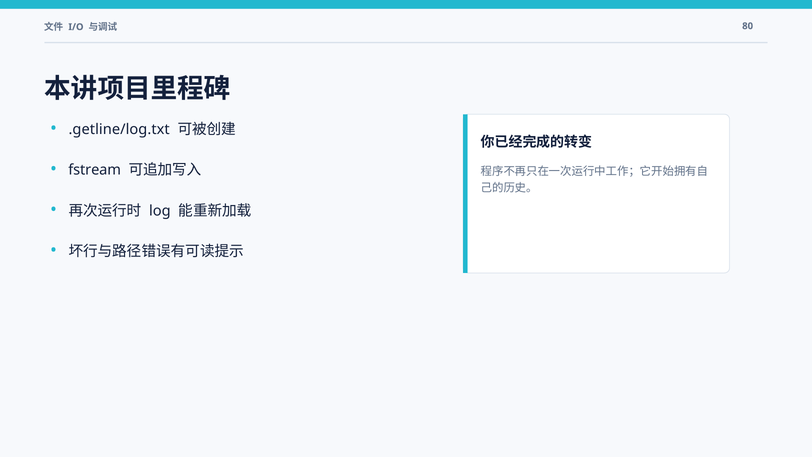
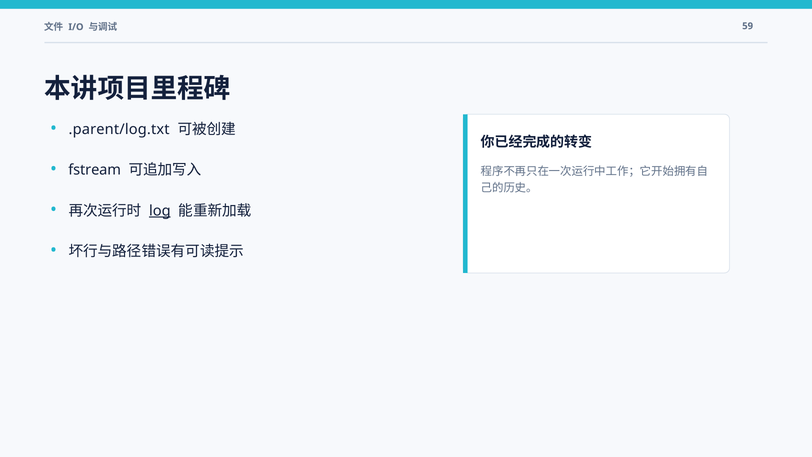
80: 80 -> 59
.getline/log.txt: .getline/log.txt -> .parent/log.txt
log underline: none -> present
